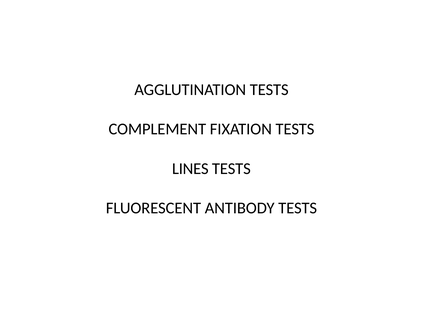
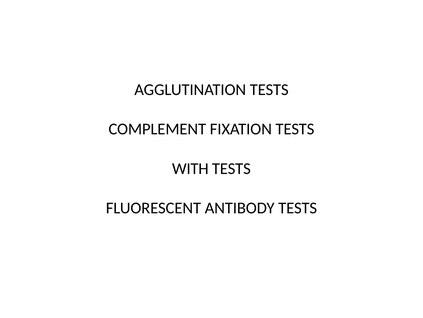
LINES: LINES -> WITH
